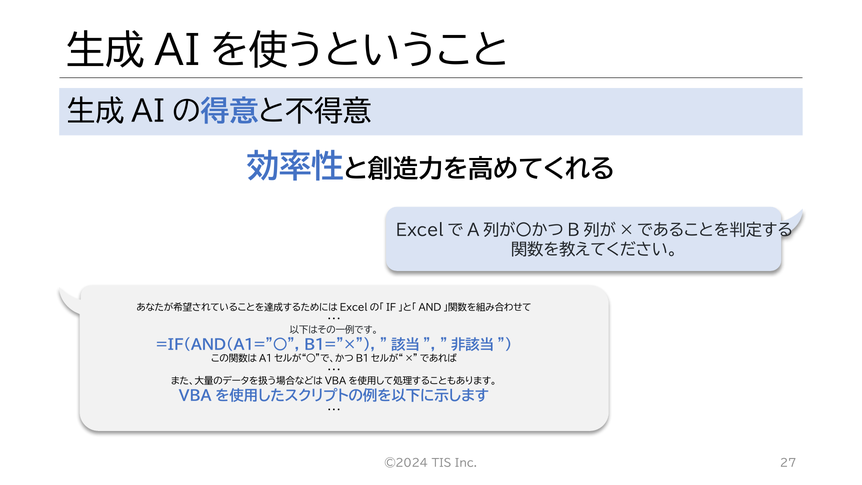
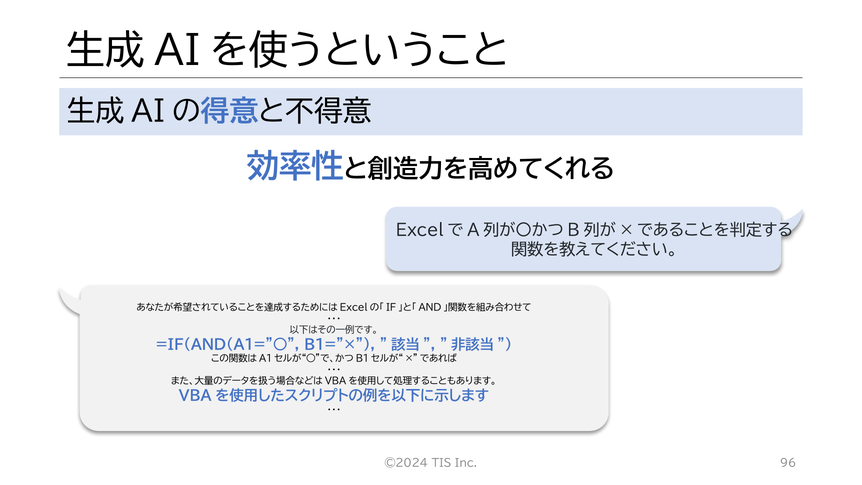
27: 27 -> 96
